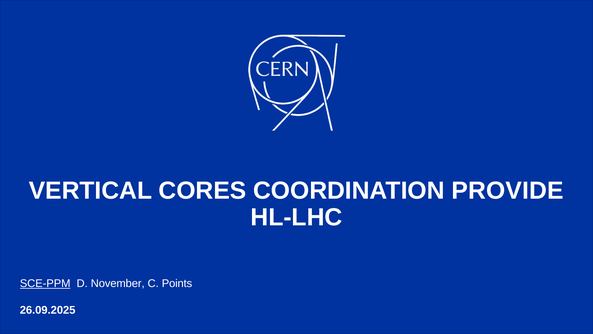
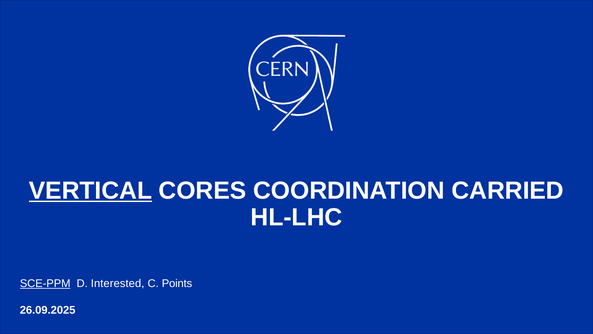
VERTICAL underline: none -> present
PROVIDE: PROVIDE -> CARRIED
November: November -> Interested
